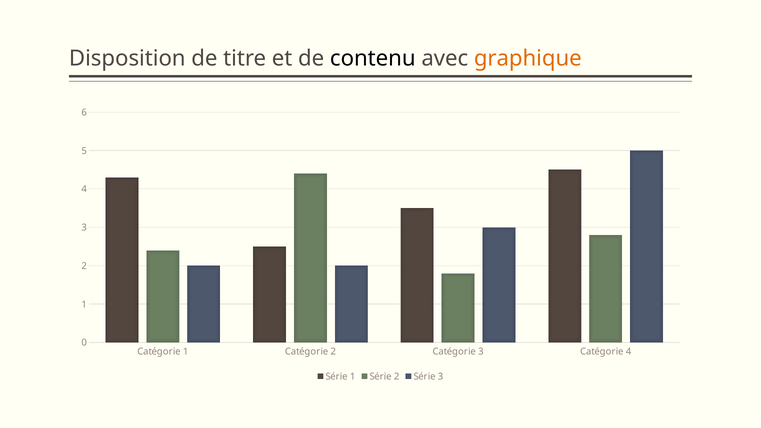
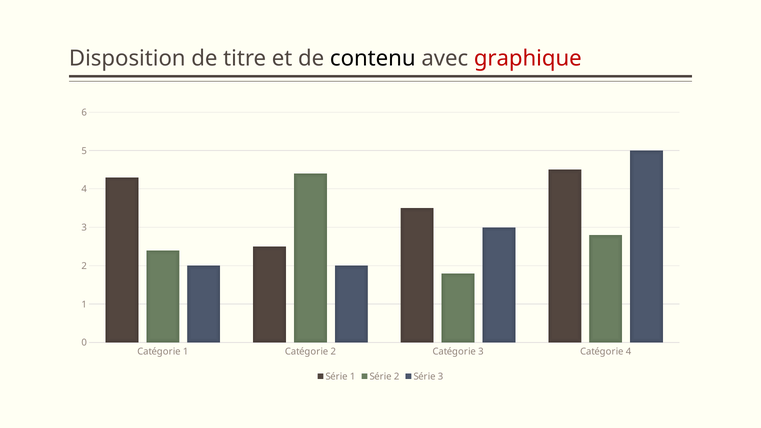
graphique colour: orange -> red
